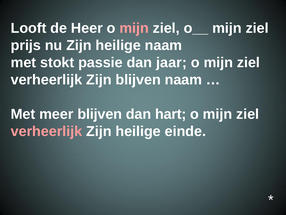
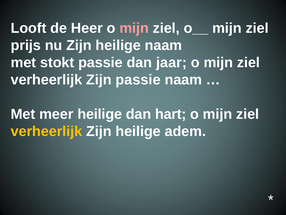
Zijn blijven: blijven -> passie
meer blijven: blijven -> heilige
verheerlijk at (46, 131) colour: pink -> yellow
einde: einde -> adem
